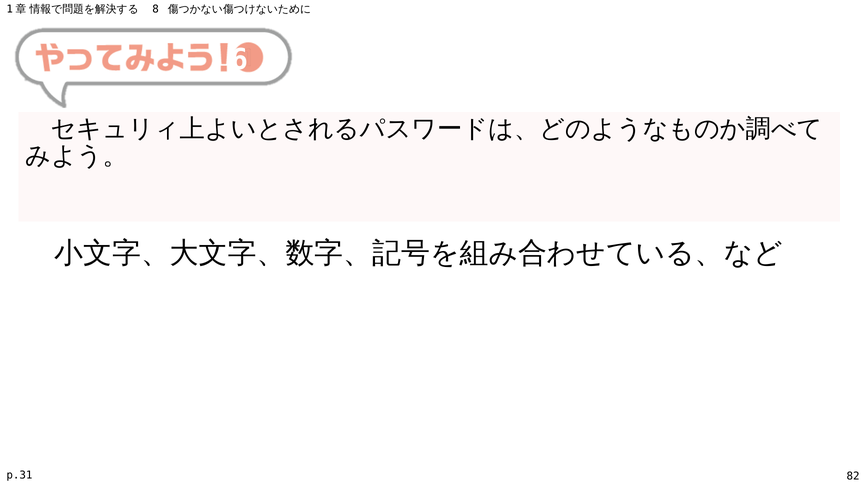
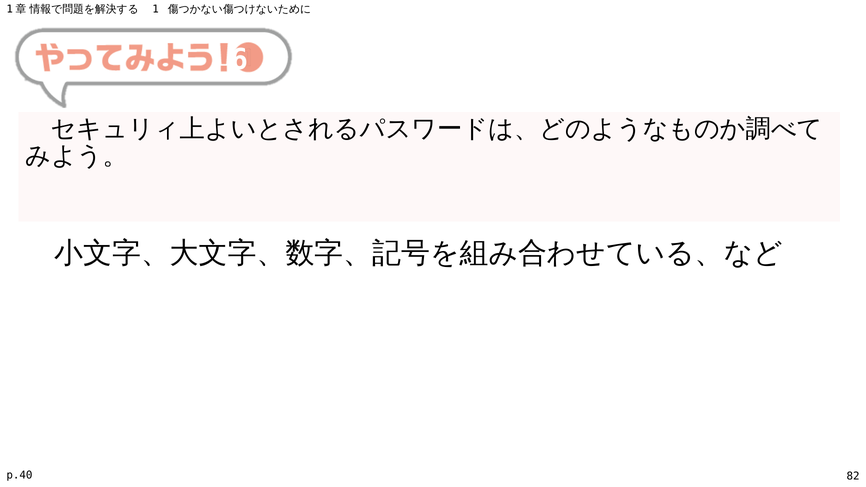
8: 8 -> 1
p.31: p.31 -> p.40
